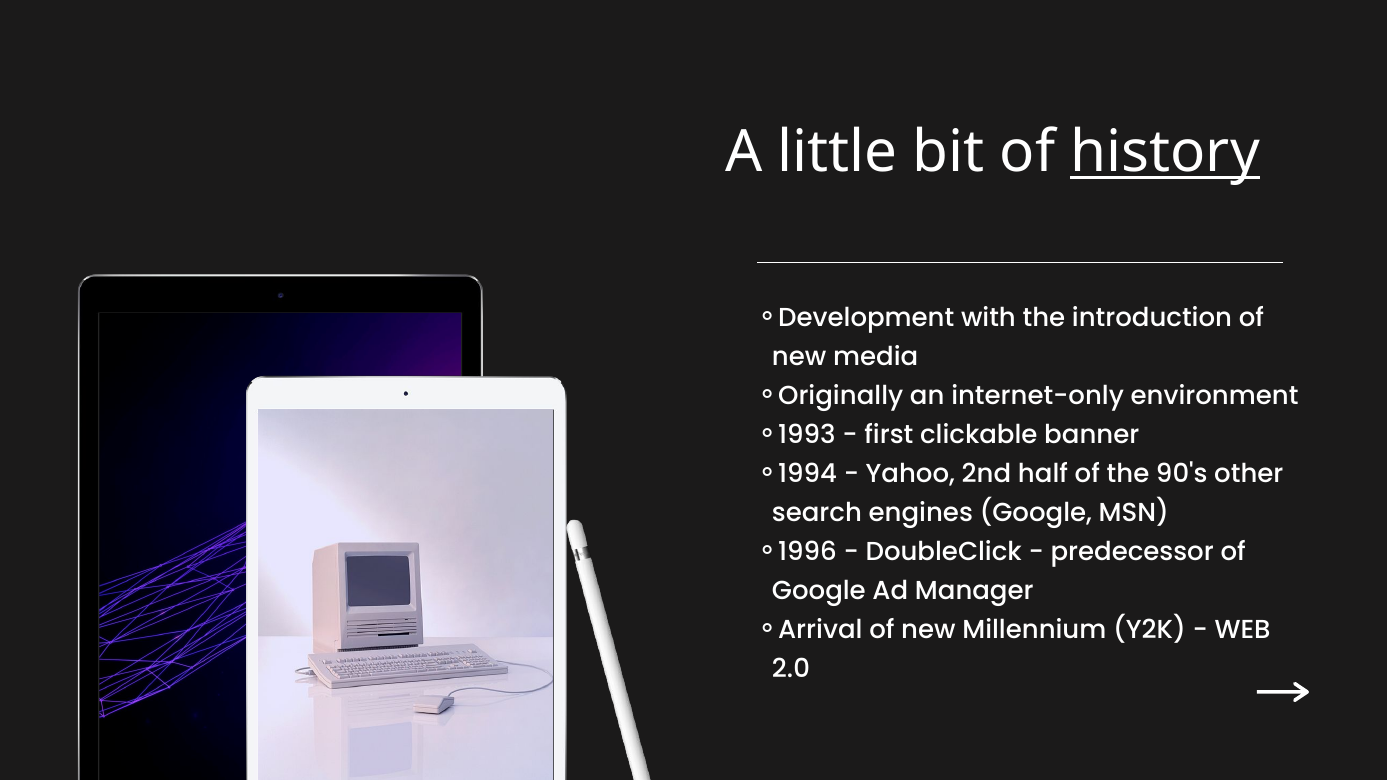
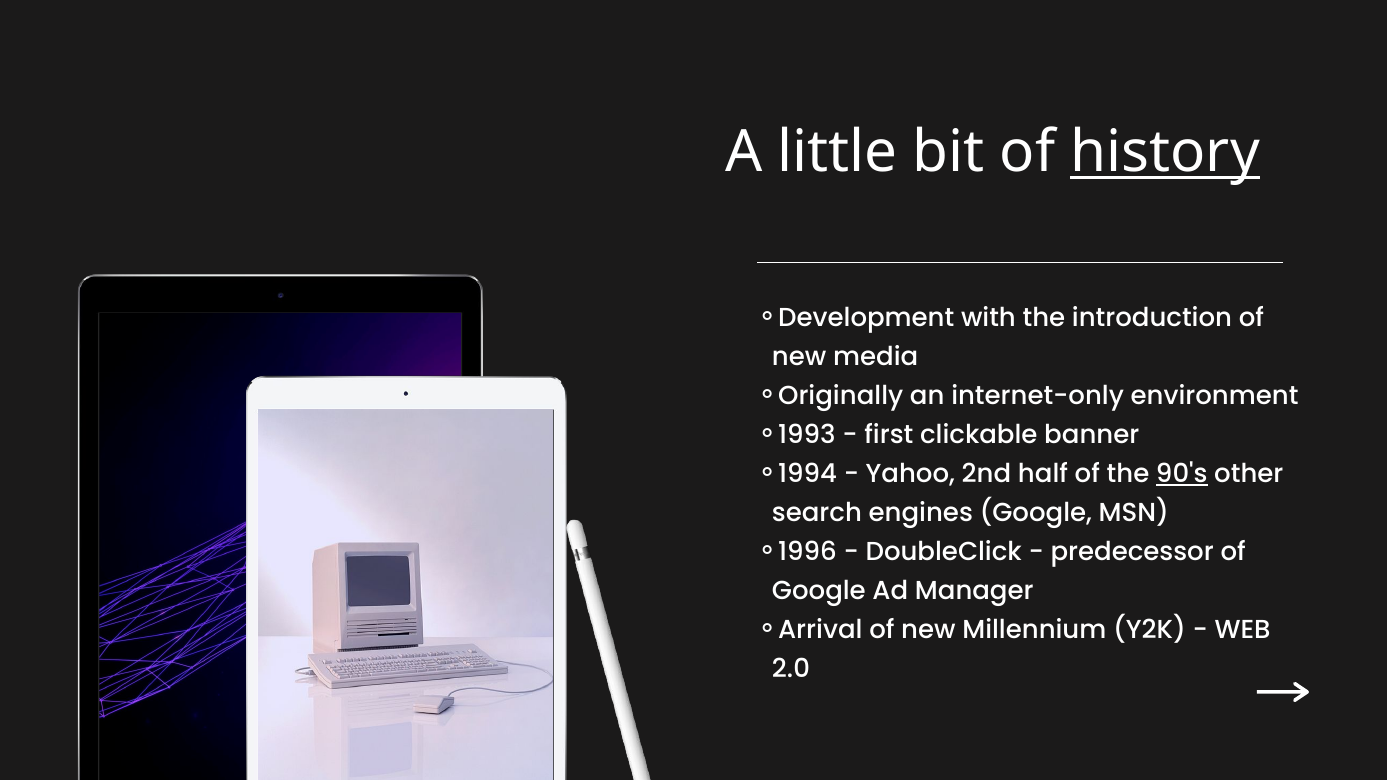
90's underline: none -> present
